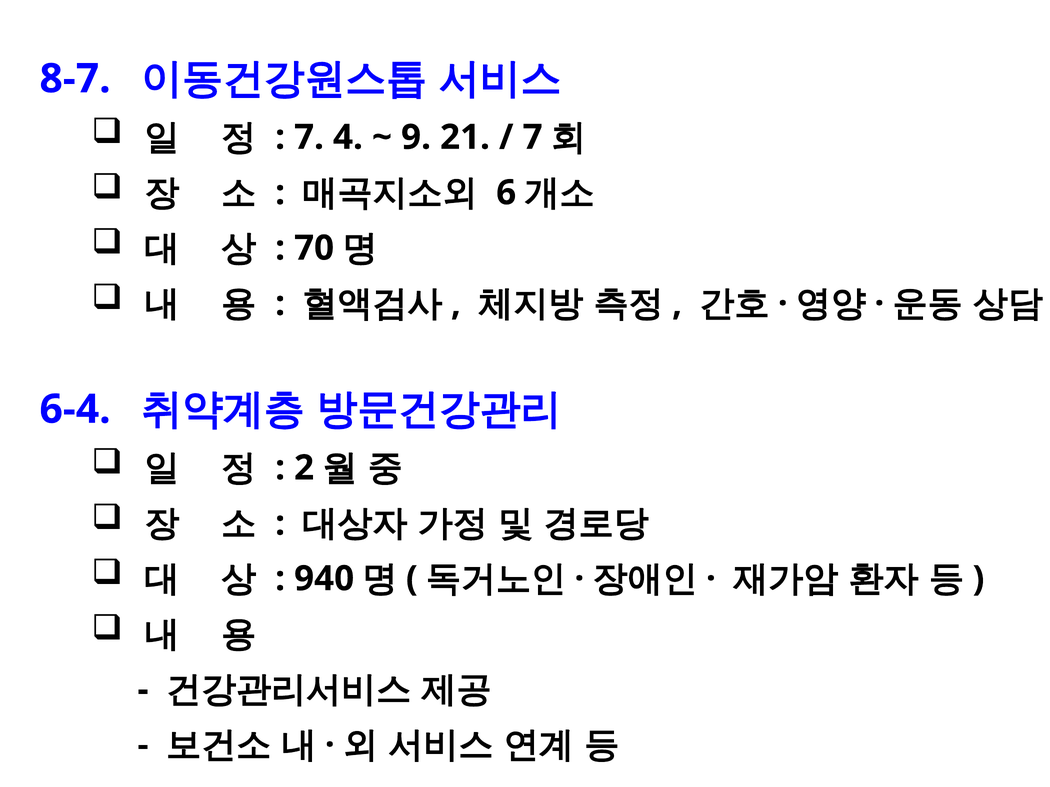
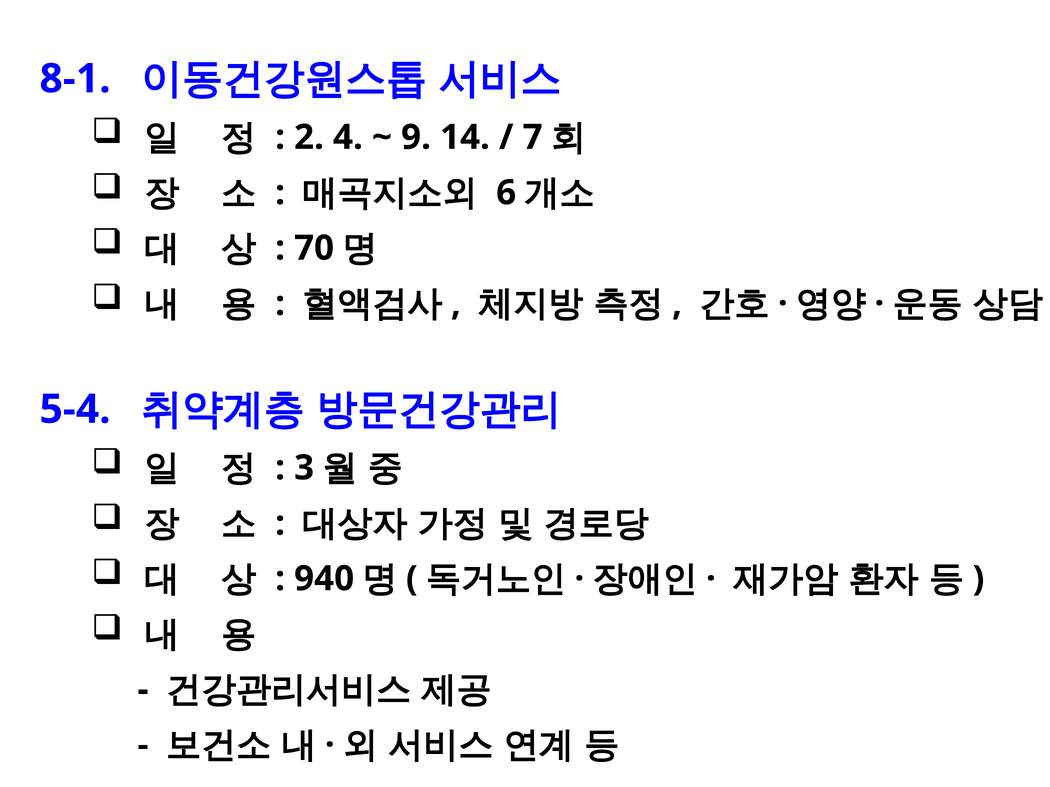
8-7: 8-7 -> 8-1
7 at (309, 137): 7 -> 2
21: 21 -> 14
6-4: 6-4 -> 5-4
2: 2 -> 3
